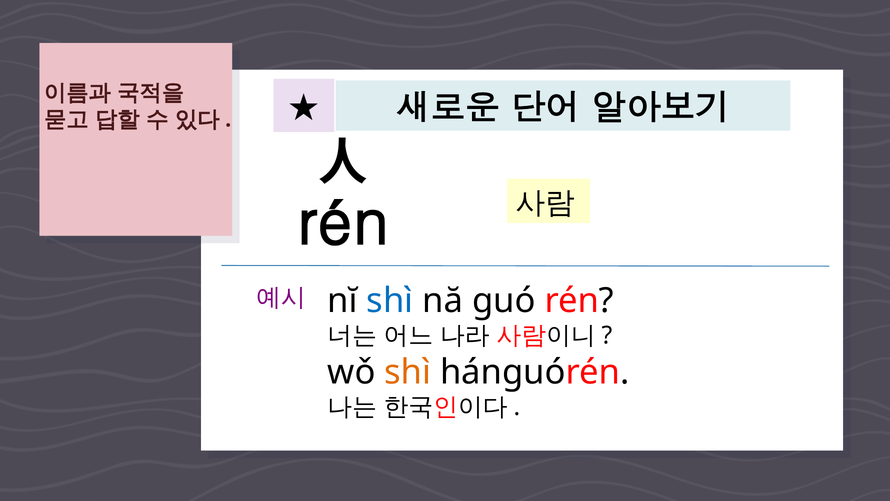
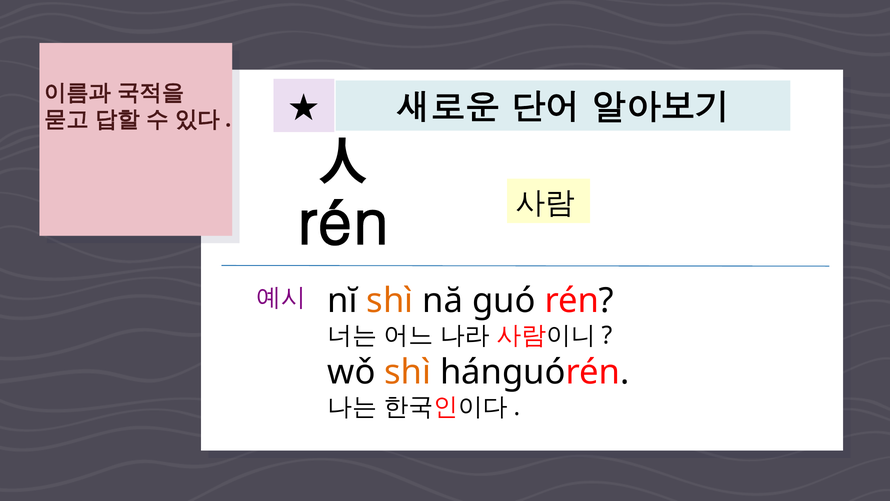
shì at (390, 301) colour: blue -> orange
